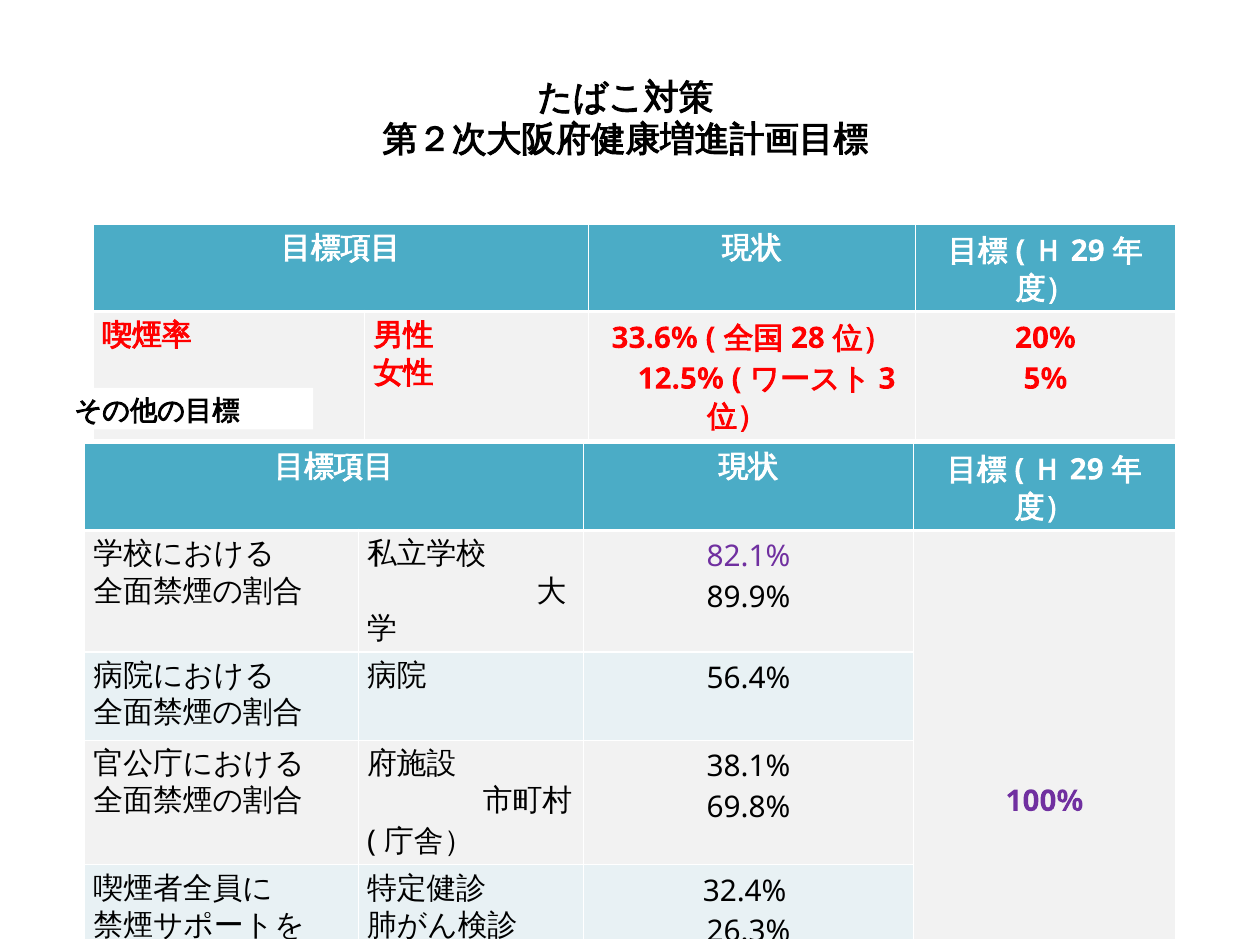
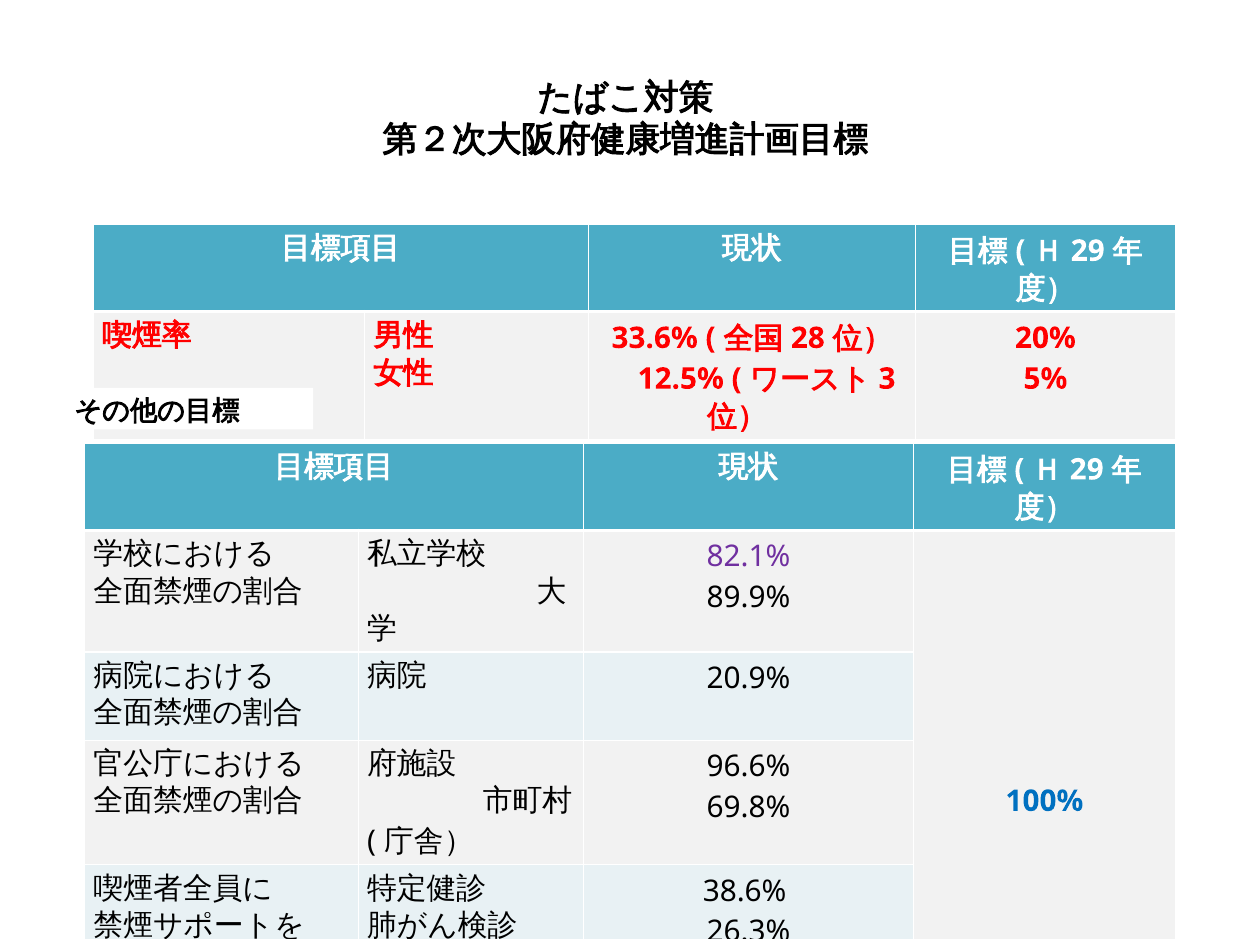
56.4%: 56.4% -> 20.9%
38.1%: 38.1% -> 96.6%
100% colour: purple -> blue
32.4%: 32.4% -> 38.6%
